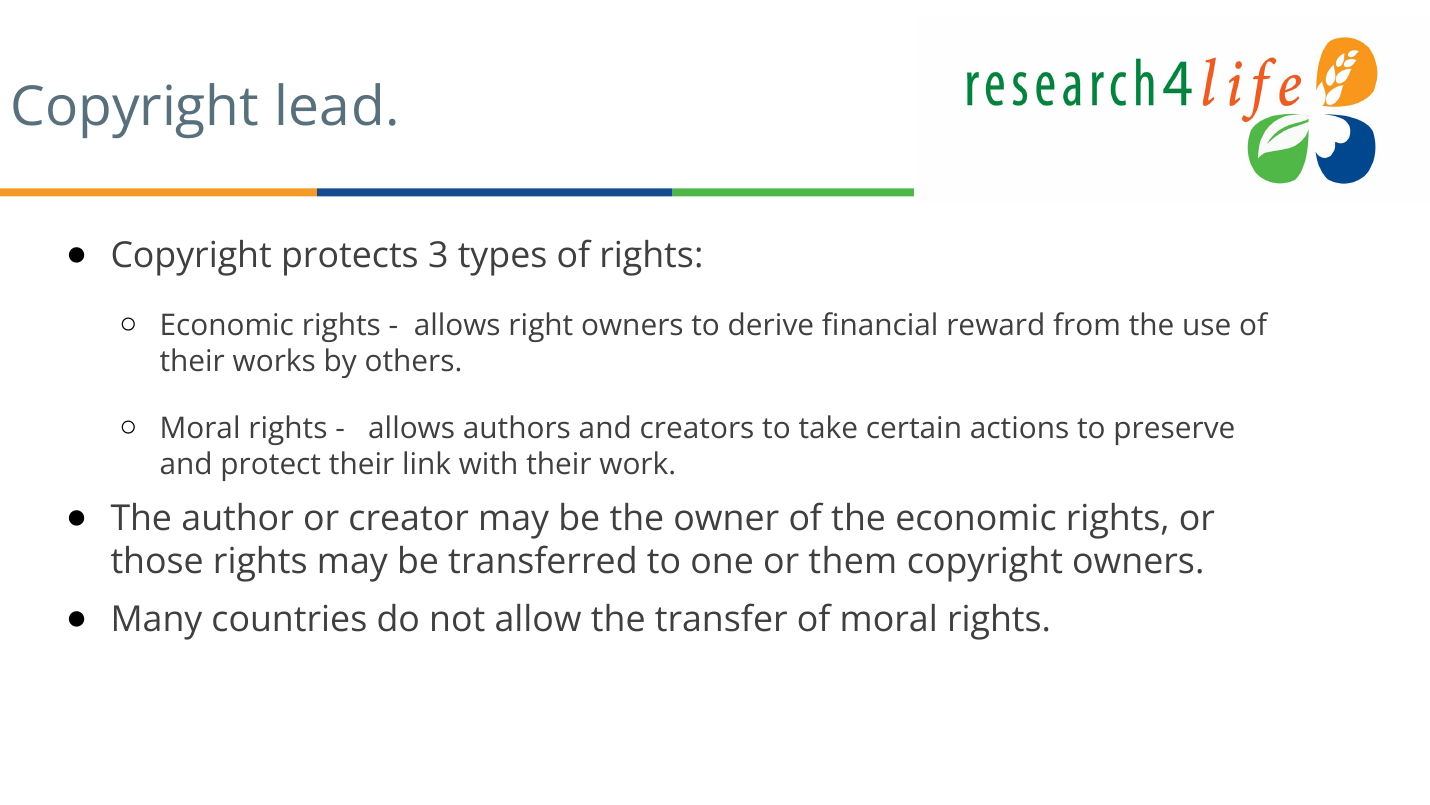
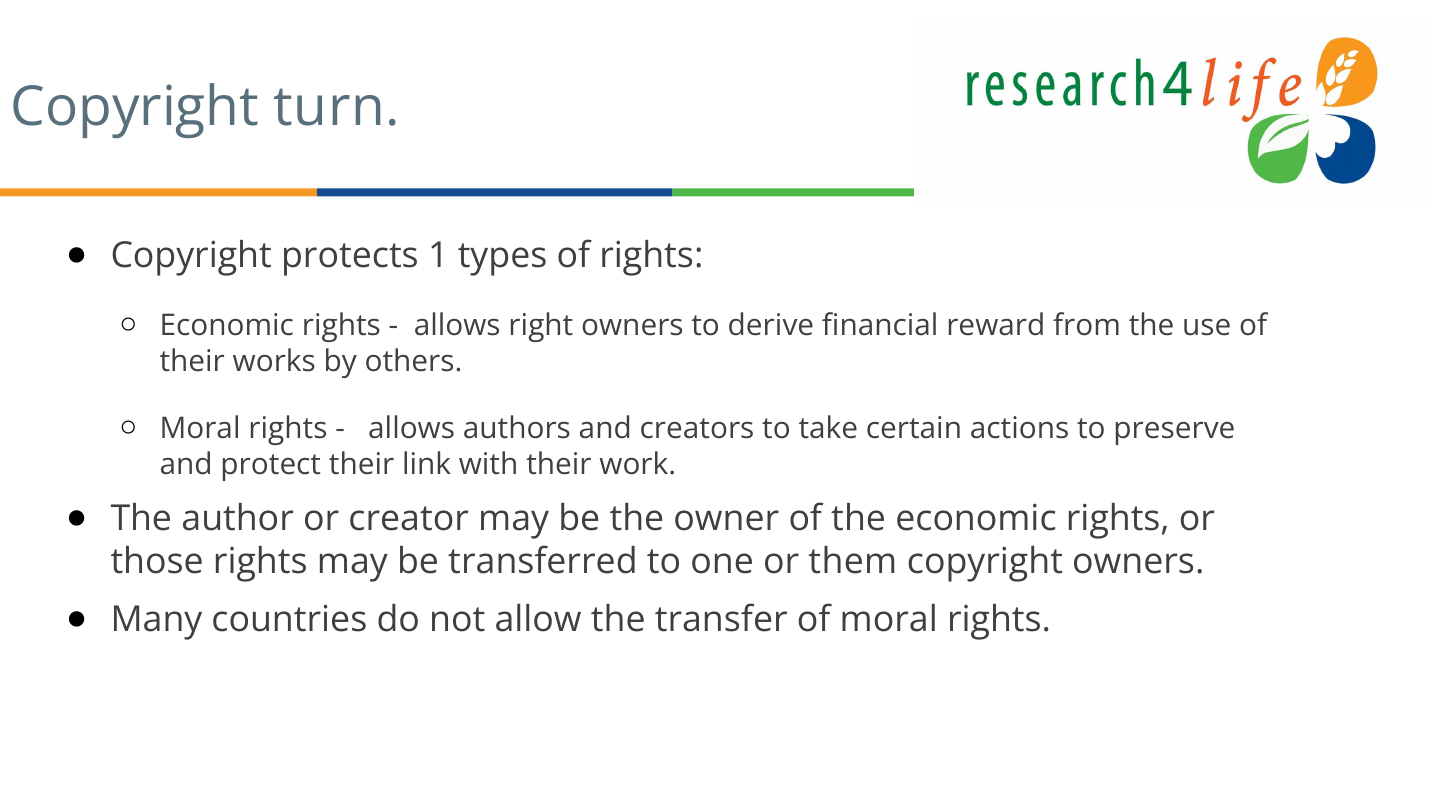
lead: lead -> turn
3: 3 -> 1
